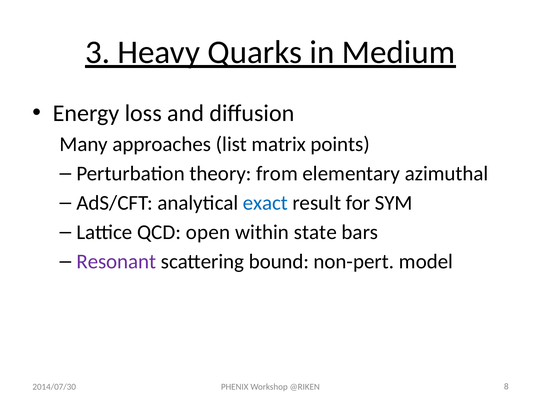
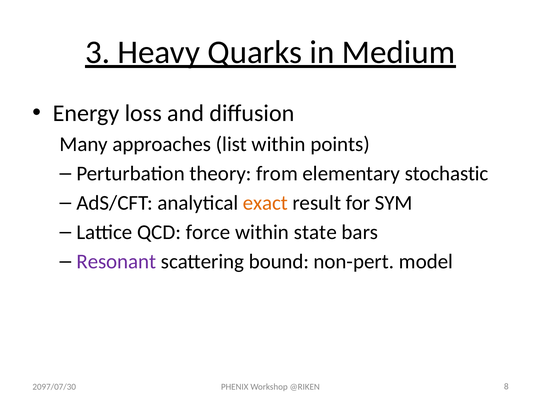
list matrix: matrix -> within
azimuthal: azimuthal -> stochastic
exact colour: blue -> orange
open: open -> force
2014/07/30: 2014/07/30 -> 2097/07/30
